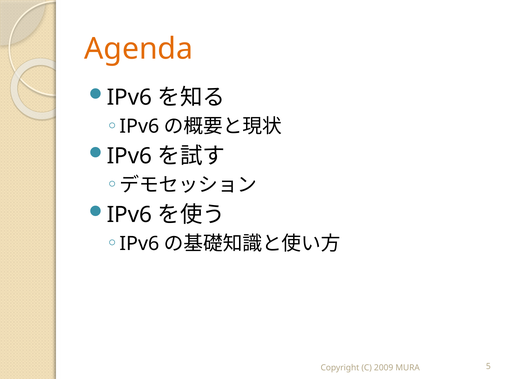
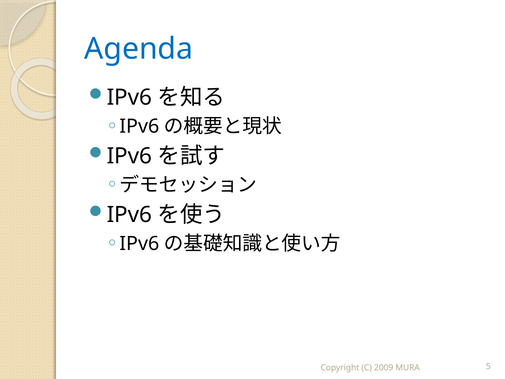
Agenda colour: orange -> blue
